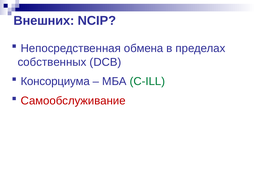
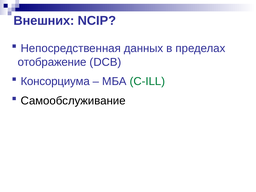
обмена: обмена -> данных
собственных: собственных -> отображение
Самообслуживание colour: red -> black
